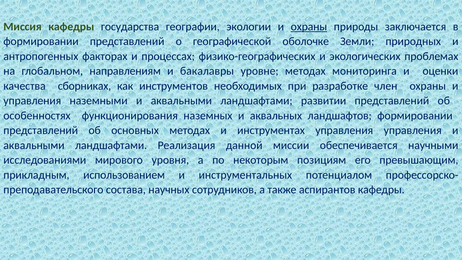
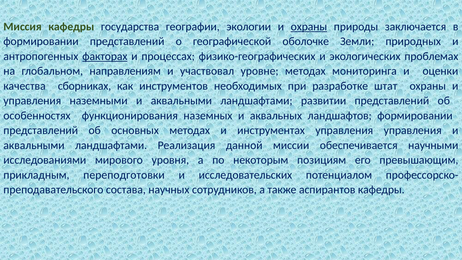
факторах underline: none -> present
бакалавры: бакалавры -> участвовал
член: член -> штат
использованием: использованием -> переподготовки
инструментальных: инструментальных -> исследовательских
